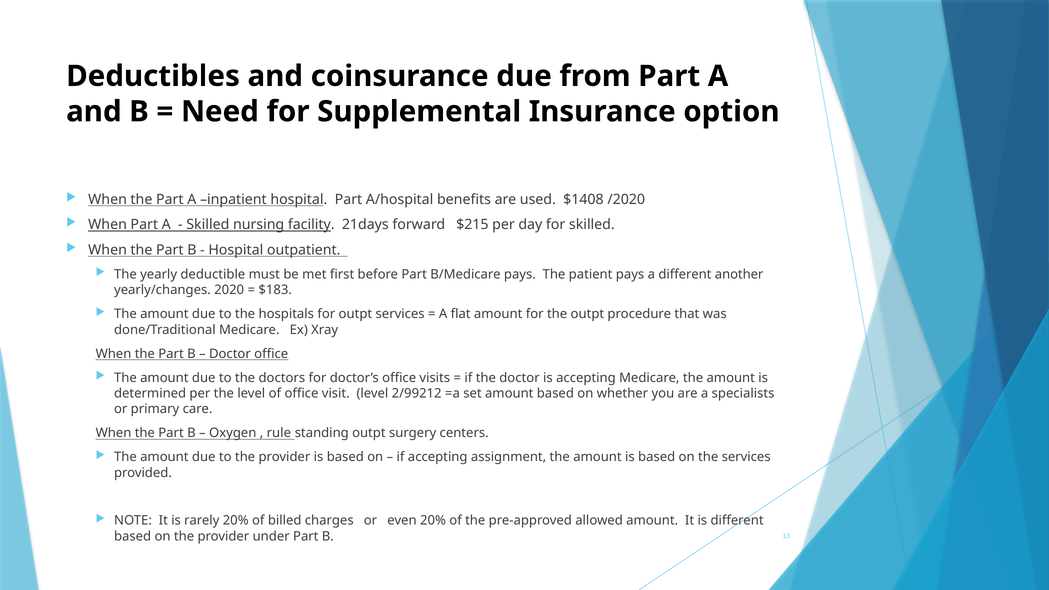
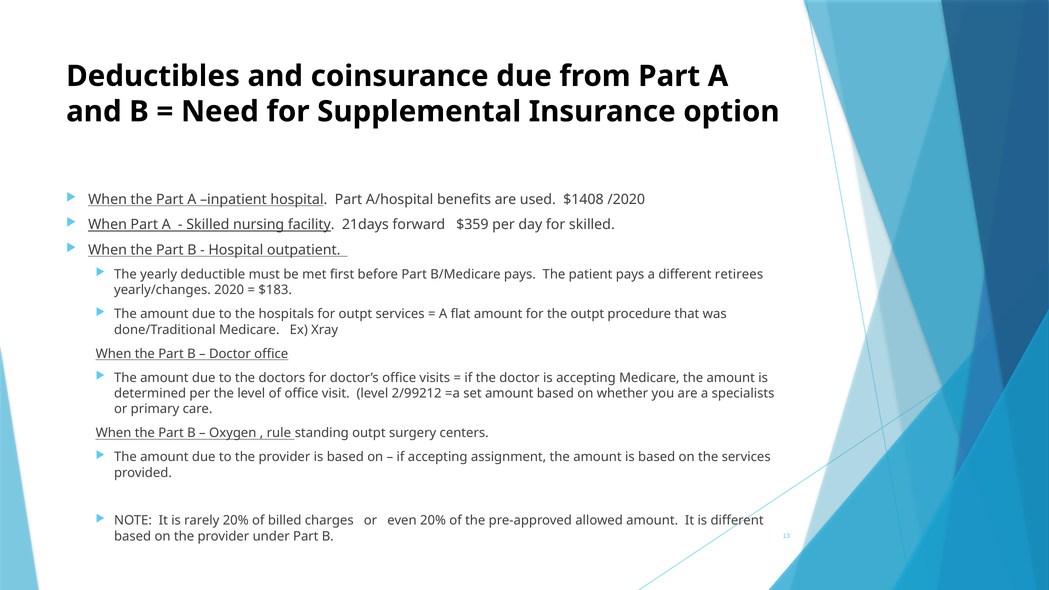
$215: $215 -> $359
another: another -> retirees
